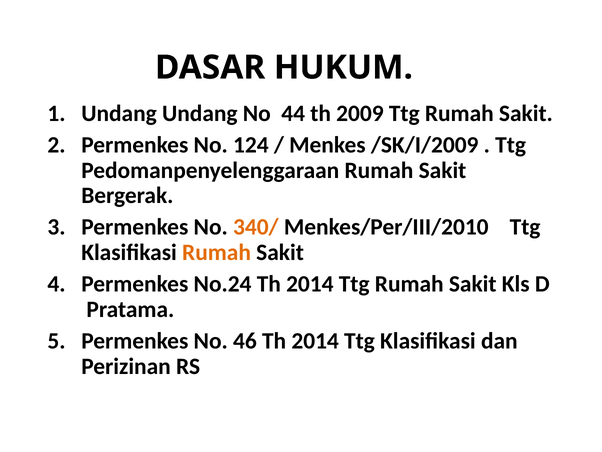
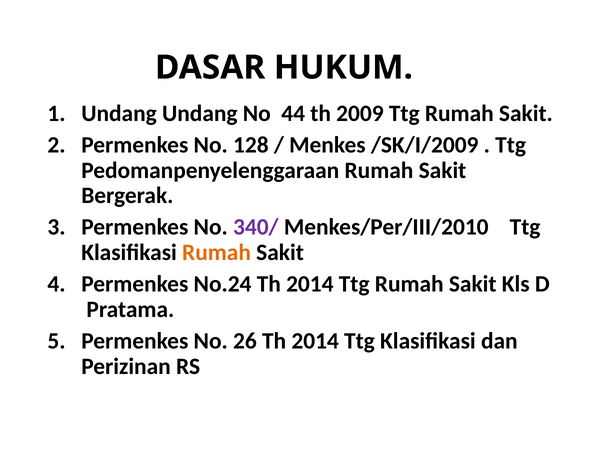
124: 124 -> 128
340/ colour: orange -> purple
46: 46 -> 26
